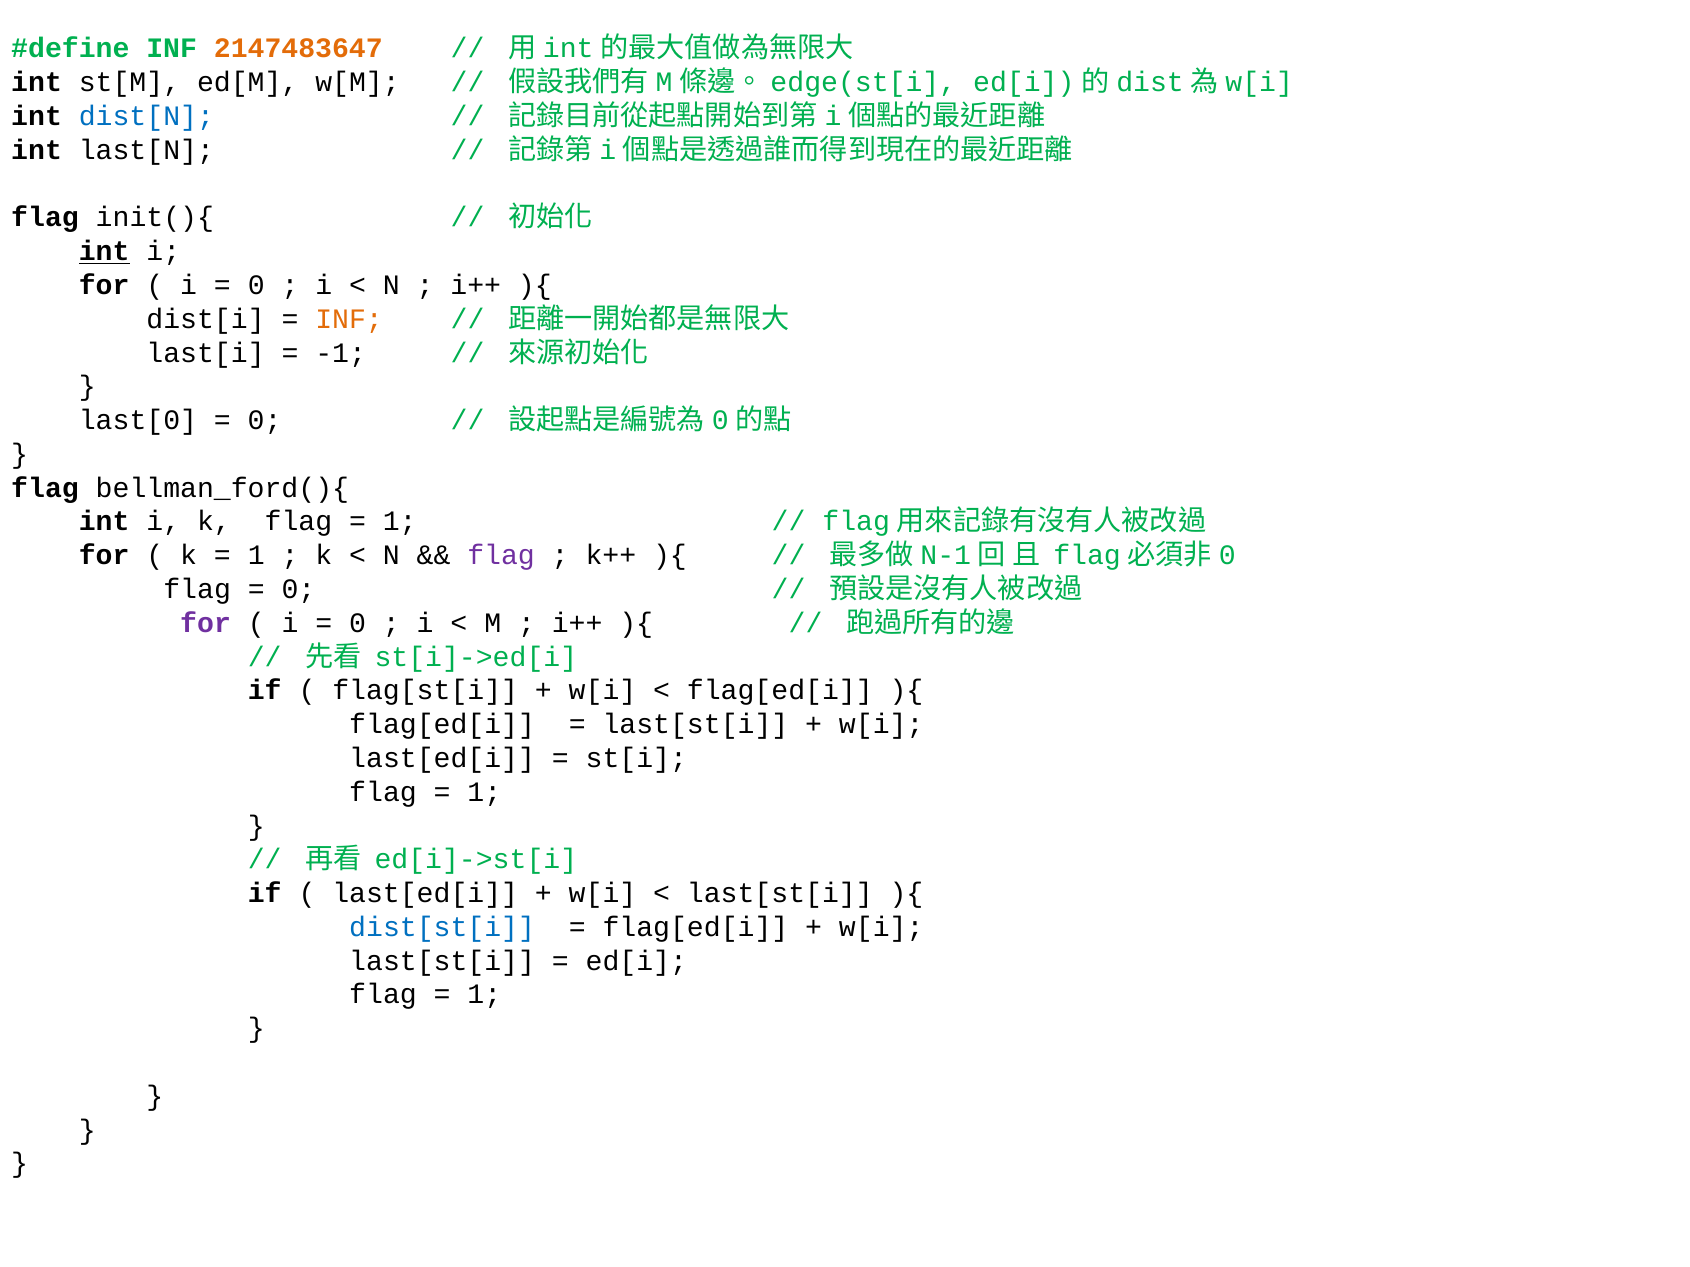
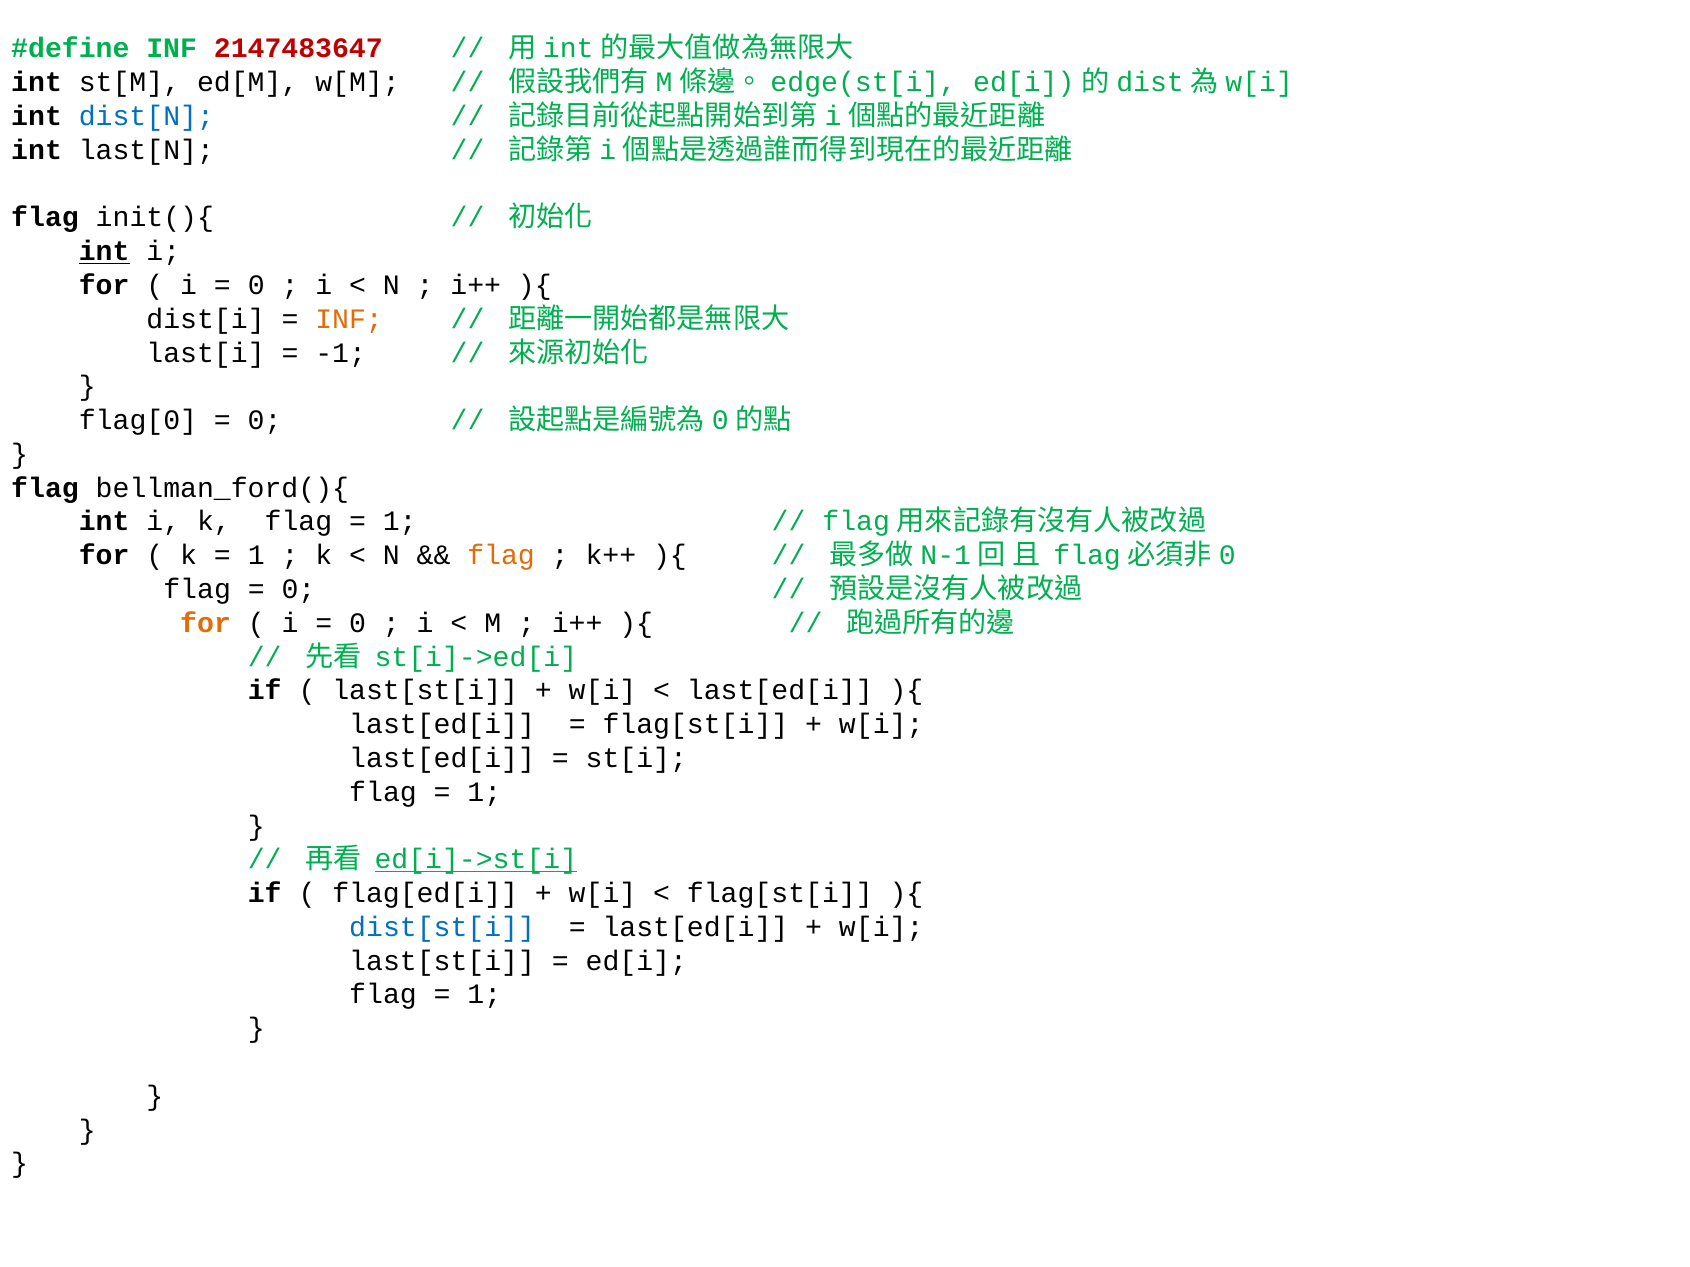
2147483647 colour: orange -> red
last[0: last[0 -> flag[0
flag at (501, 556) colour: purple -> orange
for at (206, 623) colour: purple -> orange
flag[st[i at (425, 691): flag[st[i -> last[st[i
flag[ed[i at (780, 691): flag[ed[i -> last[ed[i
flag[ed[i at (442, 725): flag[ed[i -> last[ed[i
last[st[i at (695, 725): last[st[i -> flag[st[i
ed[i]->st[i underline: none -> present
last[ed[i at (425, 894): last[ed[i -> flag[ed[i
last[st[i at (780, 894): last[st[i -> flag[st[i
flag[ed[i at (695, 927): flag[ed[i -> last[ed[i
